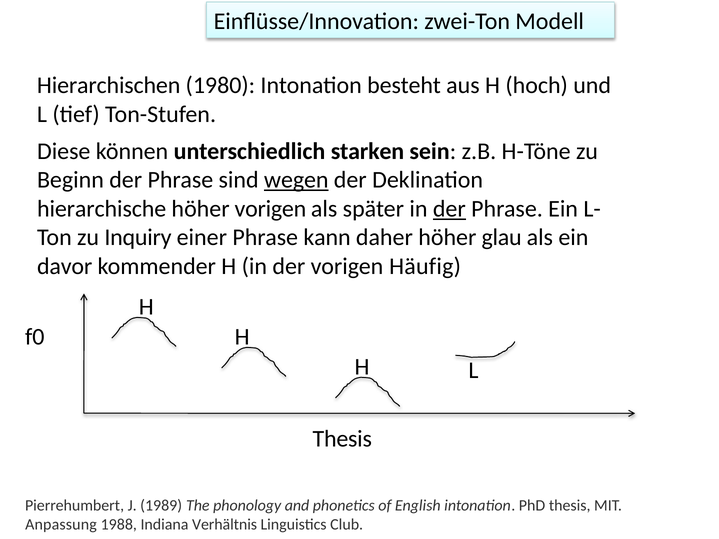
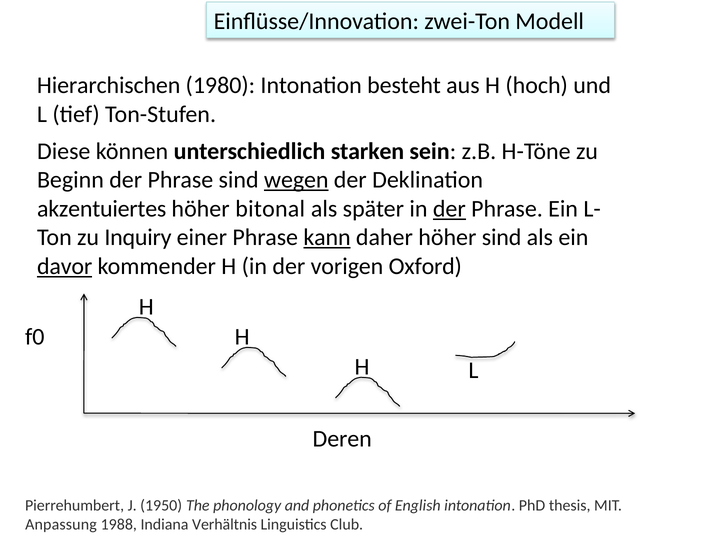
hierarchische: hierarchische -> akzentuiertes
höher vorigen: vorigen -> bitonal
kann underline: none -> present
höher glau: glau -> sind
davor underline: none -> present
Häufig: Häufig -> Oxford
Thesis at (342, 439): Thesis -> Deren
1989: 1989 -> 1950
